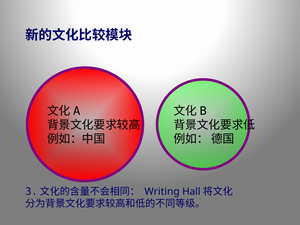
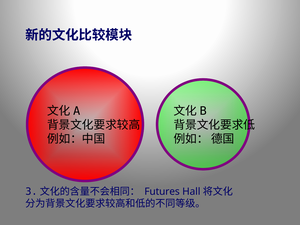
Writing: Writing -> Futures
